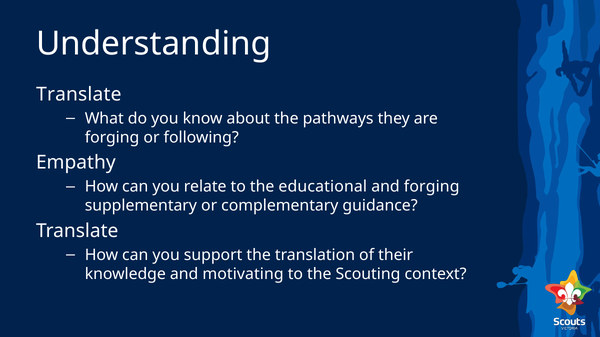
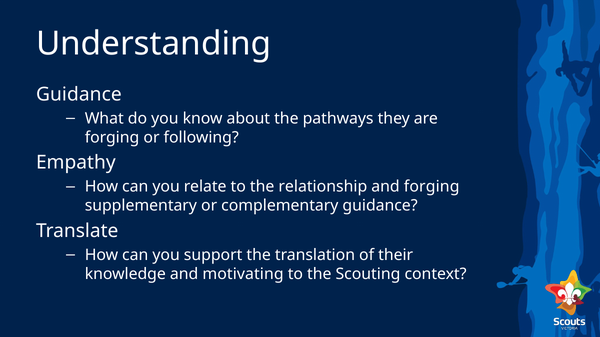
Translate at (79, 95): Translate -> Guidance
educational: educational -> relationship
